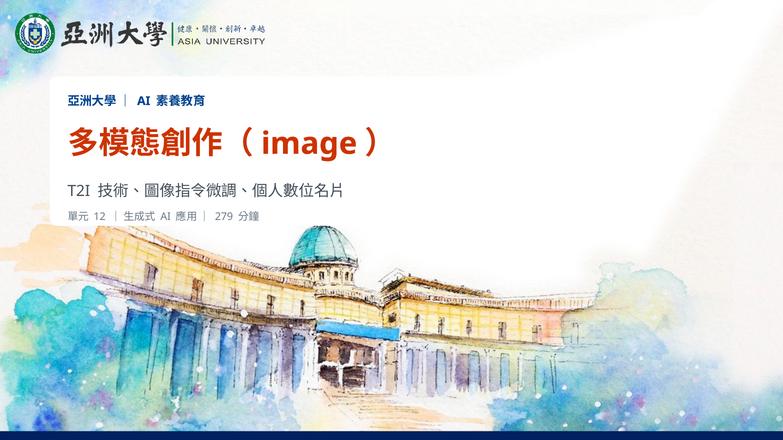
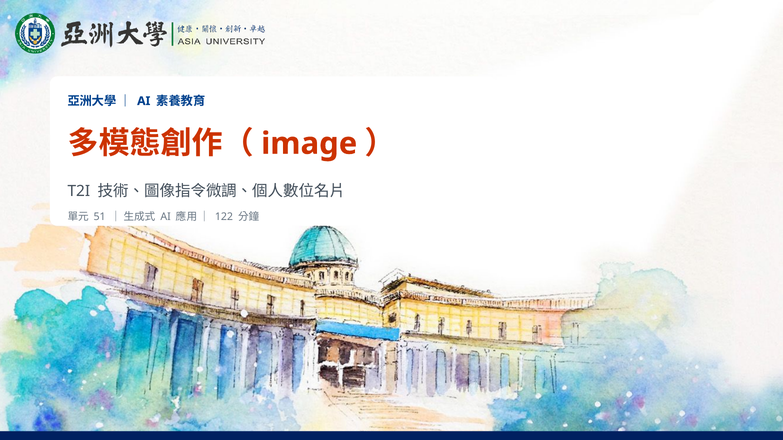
12: 12 -> 51
279: 279 -> 122
